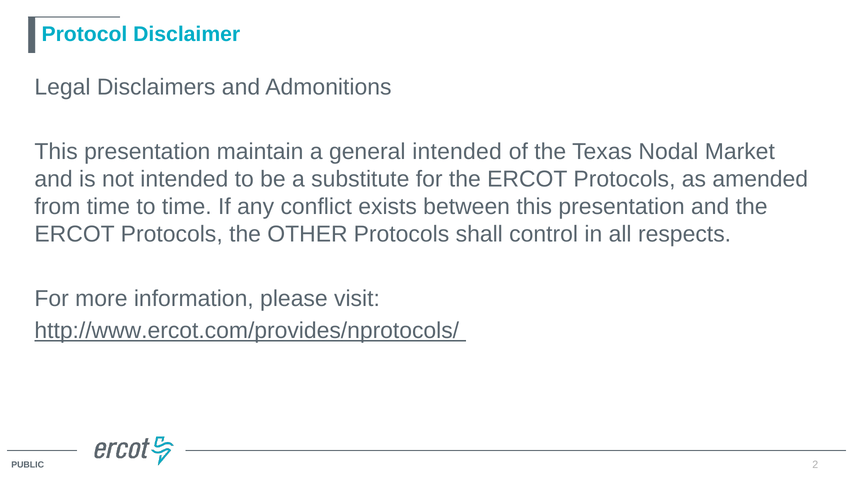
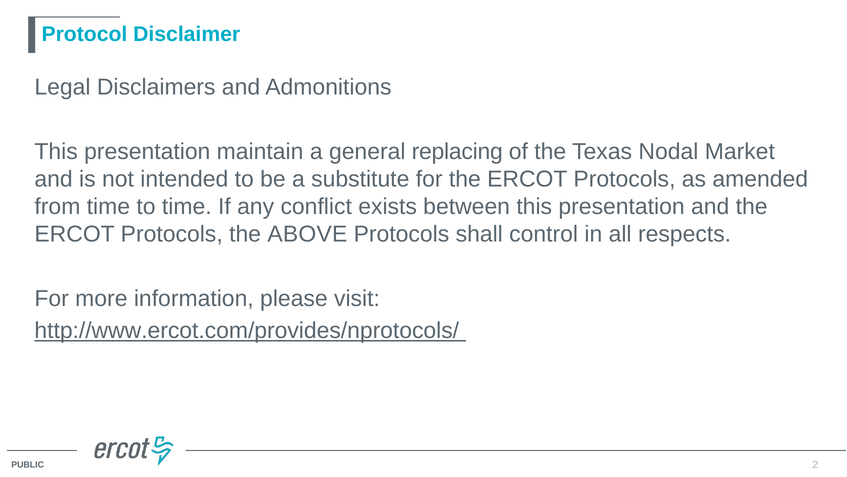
general intended: intended -> replacing
OTHER: OTHER -> ABOVE
